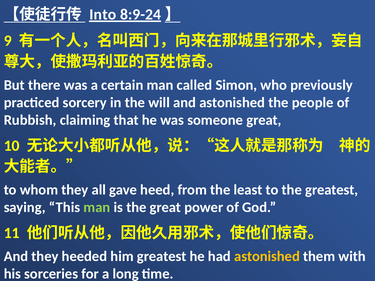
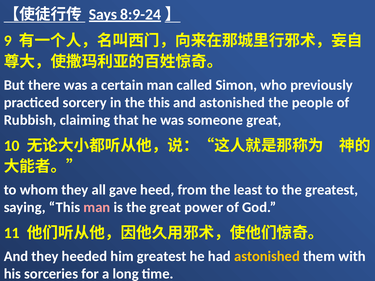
Into: Into -> Says
the will: will -> this
man at (97, 208) colour: light green -> pink
